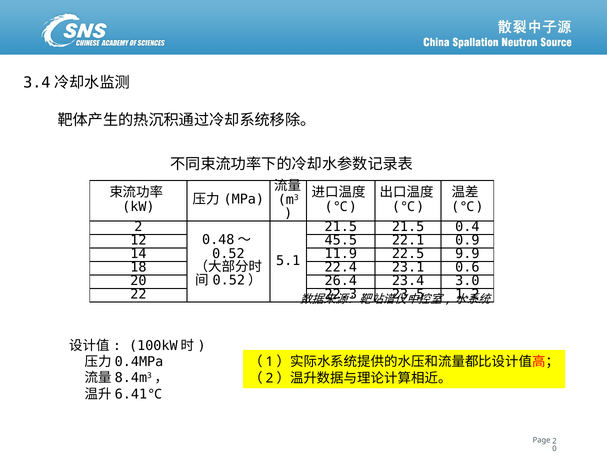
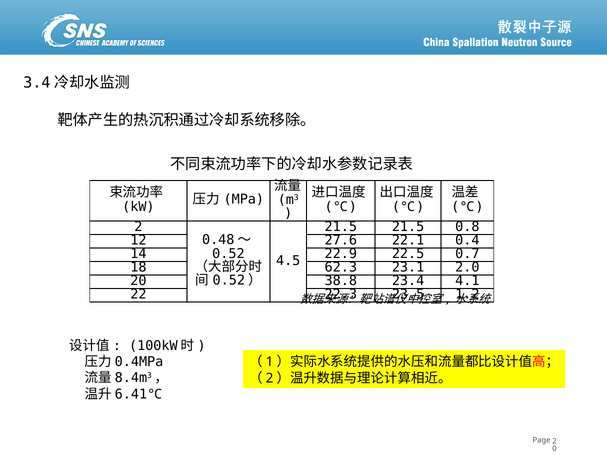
0.4: 0.4 -> 0.8
45.5: 45.5 -> 27.6
0.9: 0.9 -> 0.4
11.9: 11.9 -> 22.9
9.9: 9.9 -> 0.7
5.1: 5.1 -> 4.5
22.4: 22.4 -> 62.3
0.6: 0.6 -> 2.0
26.4: 26.4 -> 38.8
3.0: 3.0 -> 4.1
